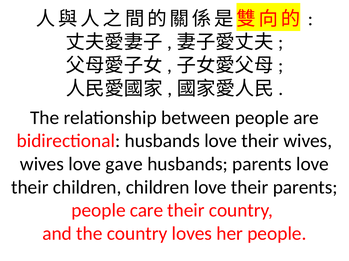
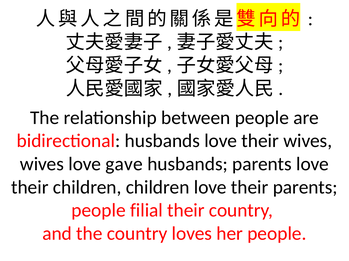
care: care -> filial
